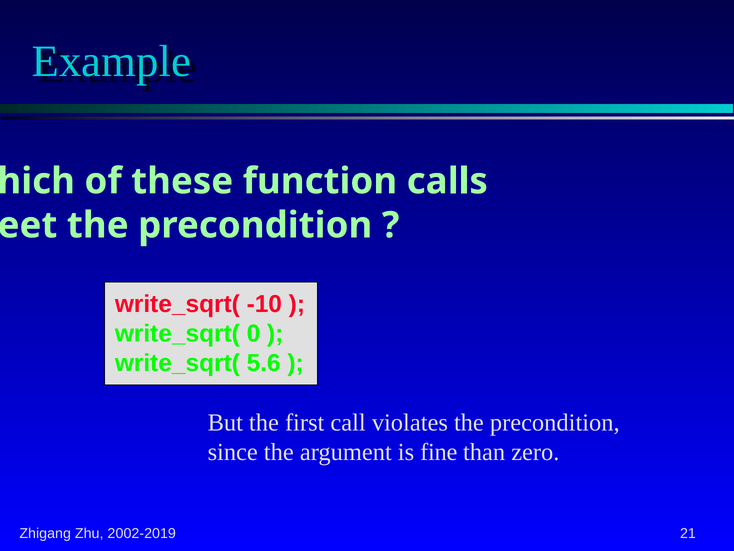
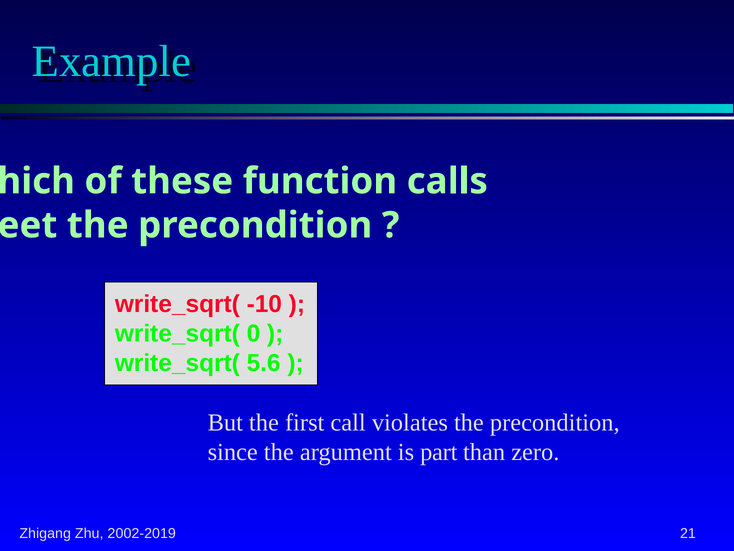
fine: fine -> part
